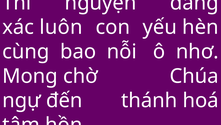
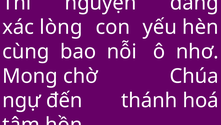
luôn: luôn -> lòng
